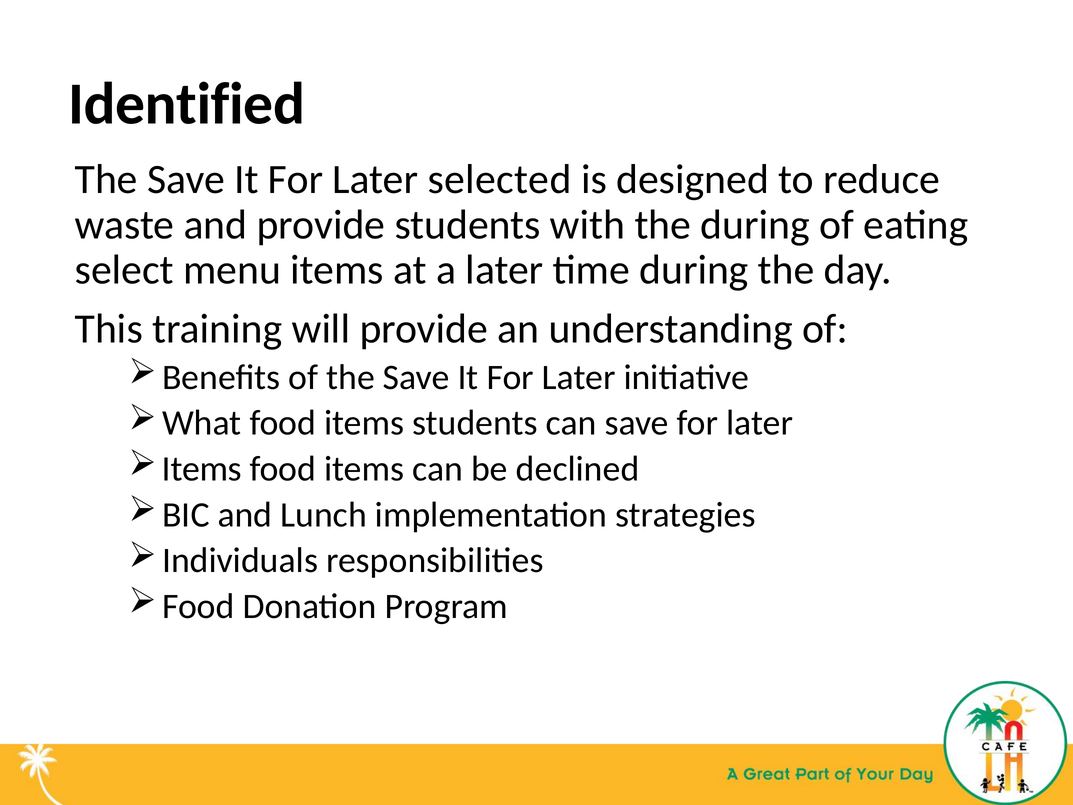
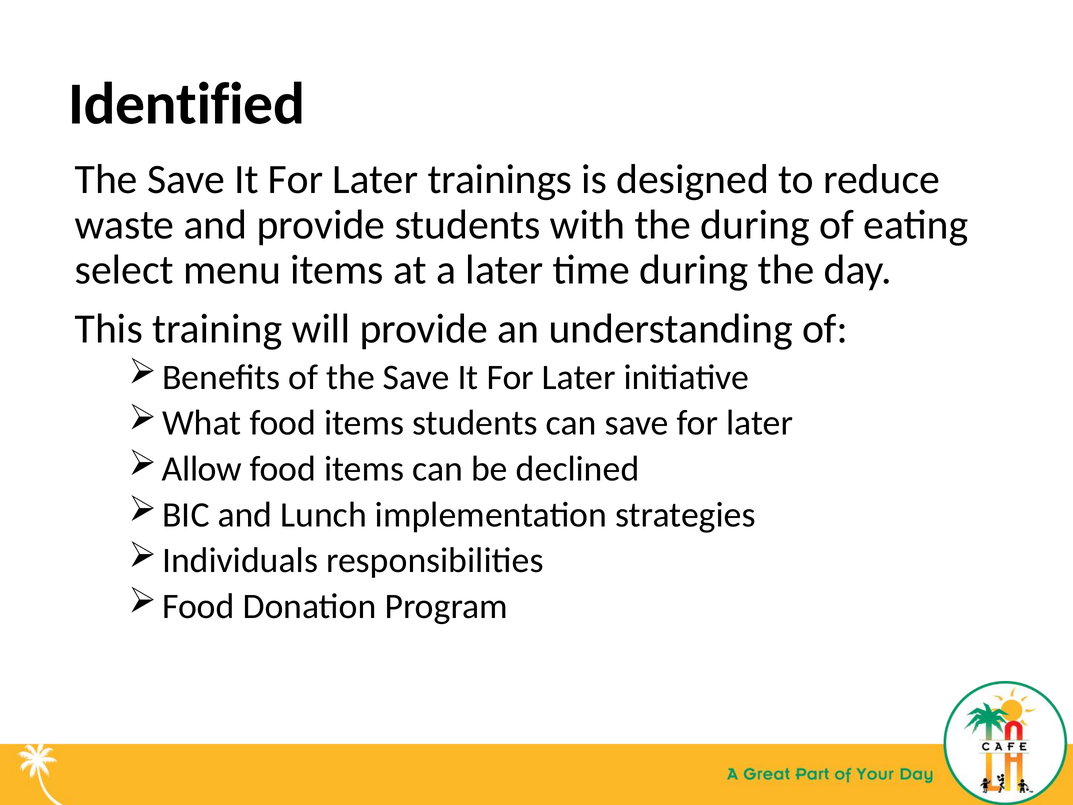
selected: selected -> trainings
Items at (202, 469): Items -> Allow
